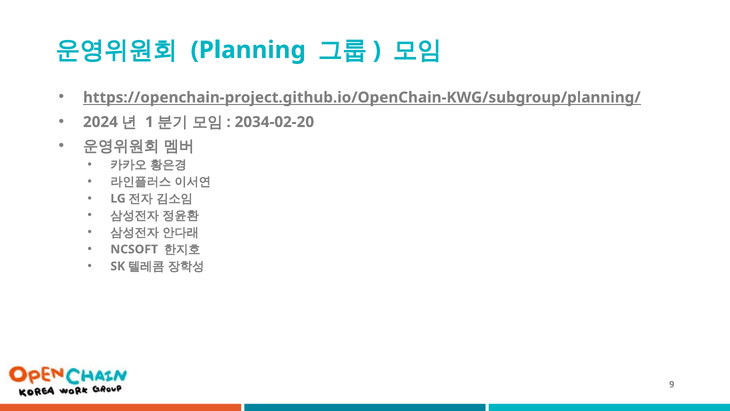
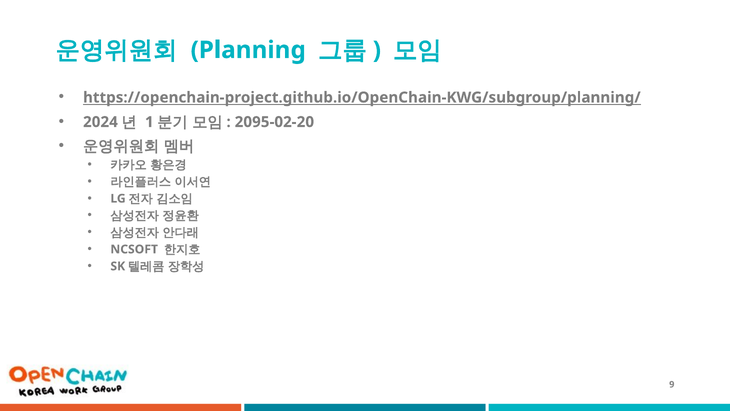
2034-02-20: 2034-02-20 -> 2095-02-20
